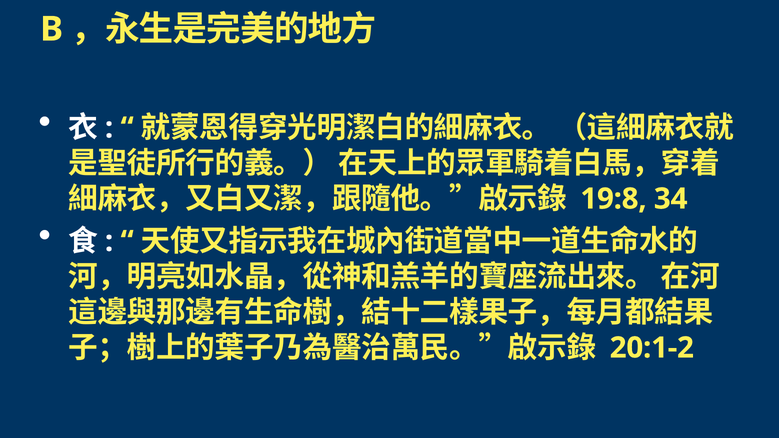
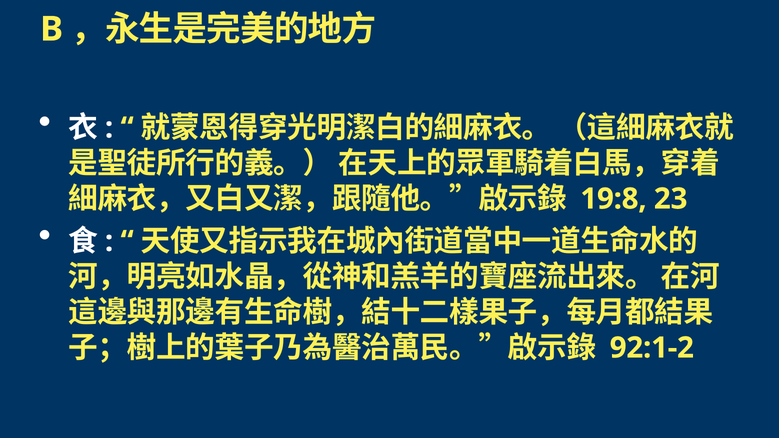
34: 34 -> 23
20:1-2: 20:1-2 -> 92:1-2
